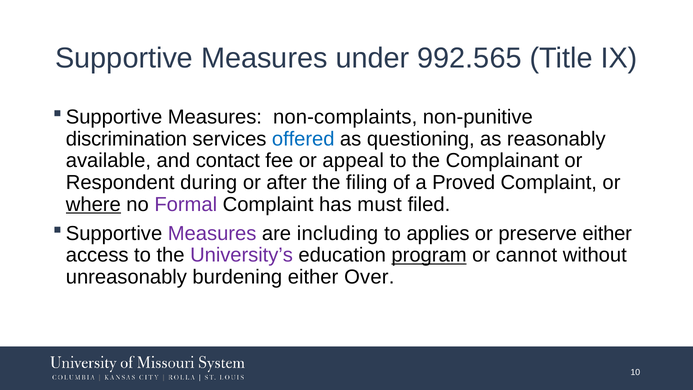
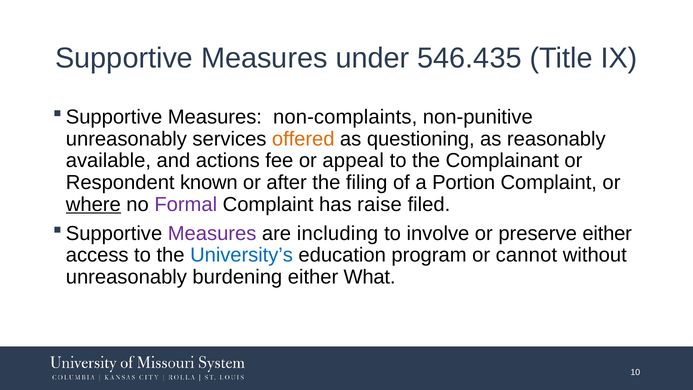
992.565: 992.565 -> 546.435
discrimination at (126, 139): discrimination -> unreasonably
offered colour: blue -> orange
contact: contact -> actions
during: during -> known
Proved: Proved -> Portion
must: must -> raise
applies: applies -> involve
University’s colour: purple -> blue
program underline: present -> none
Over: Over -> What
